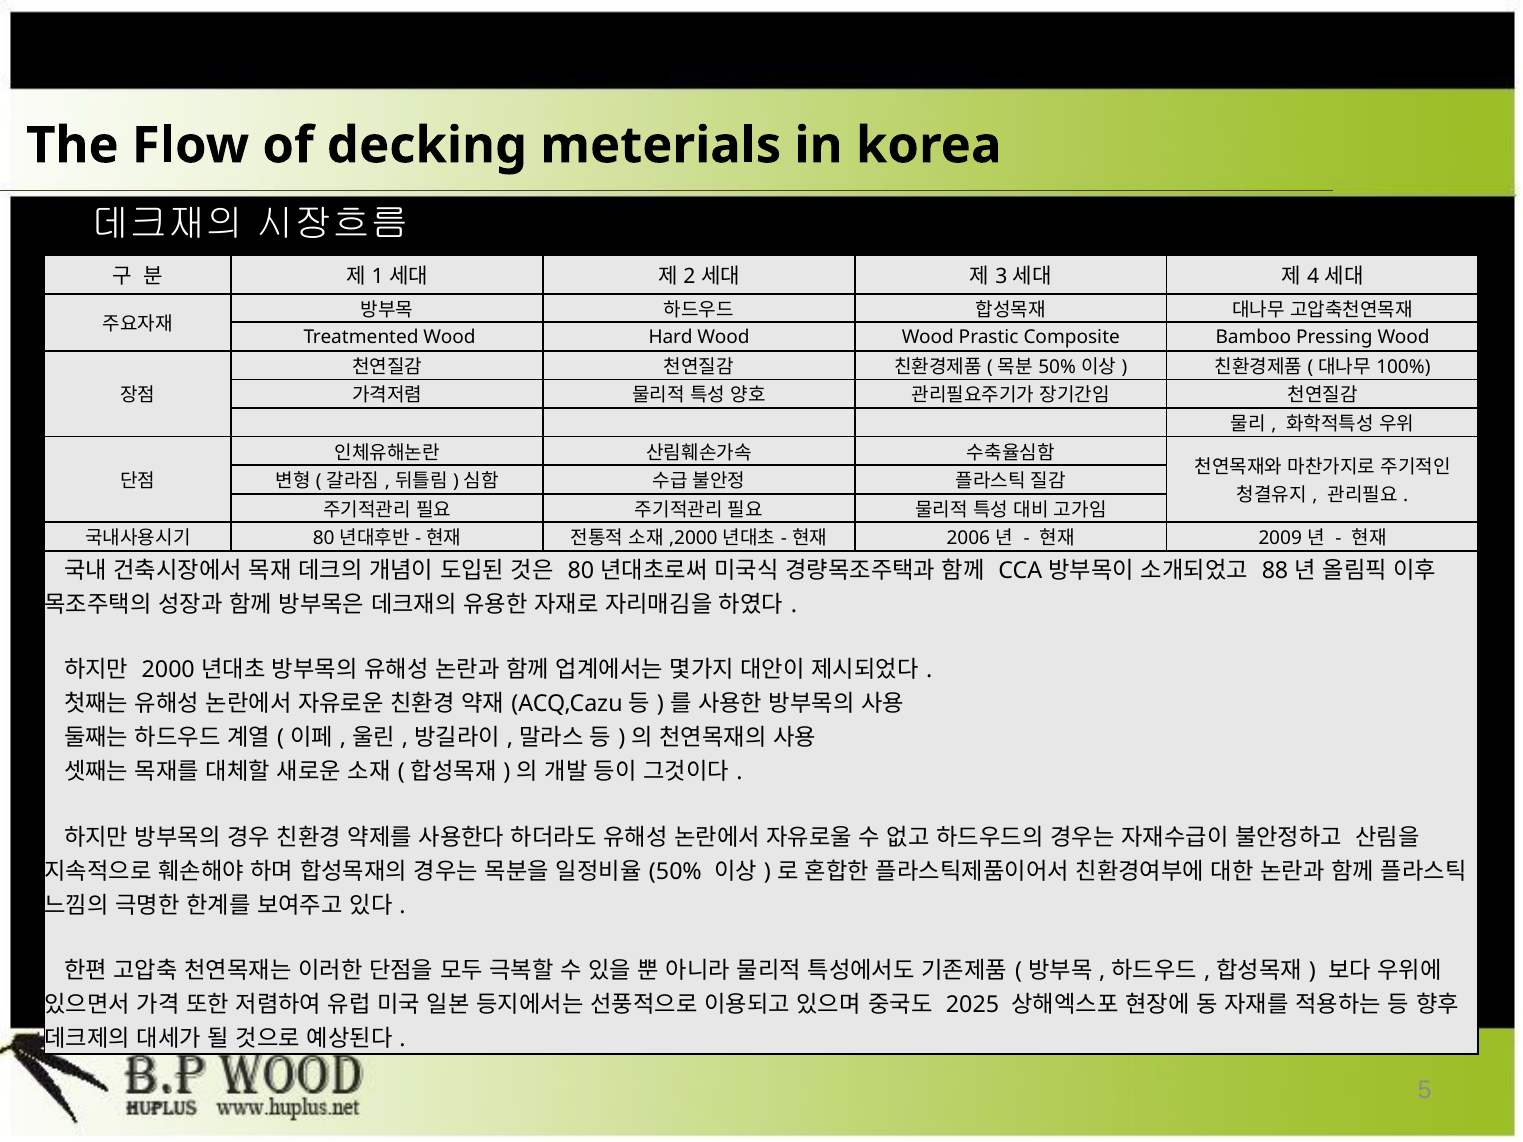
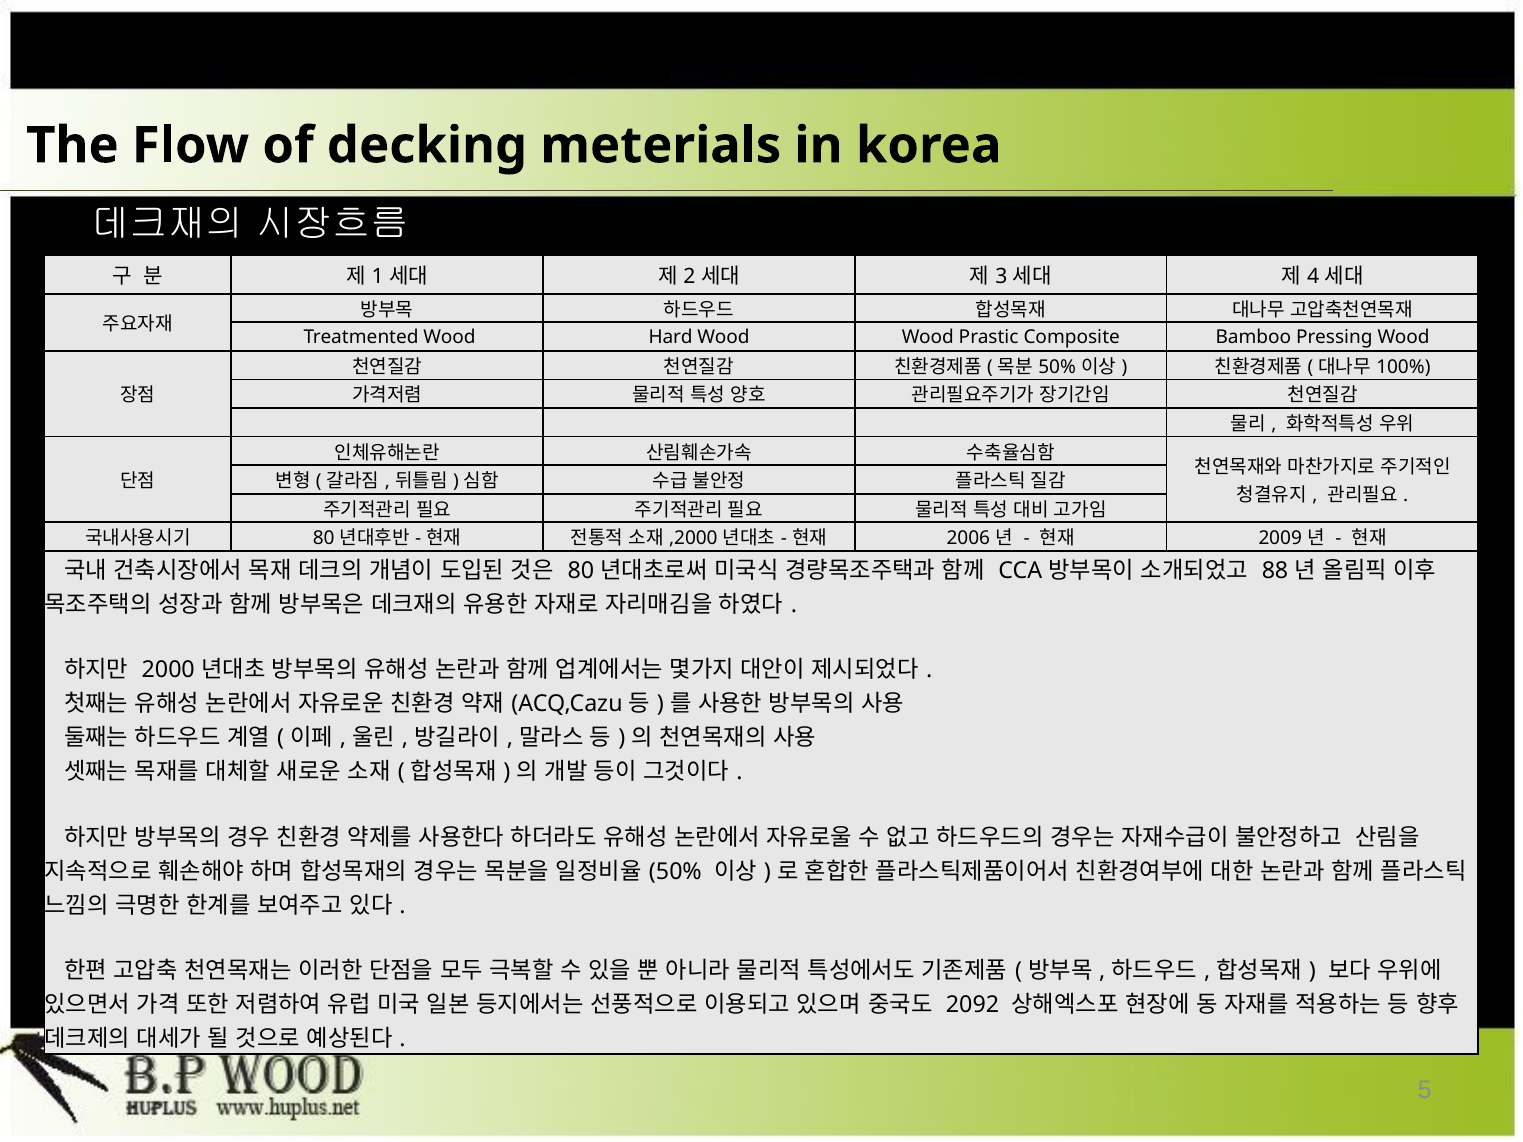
2025: 2025 -> 2092
